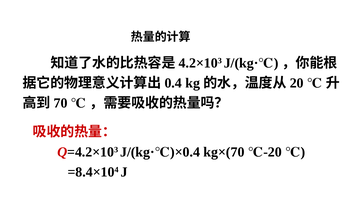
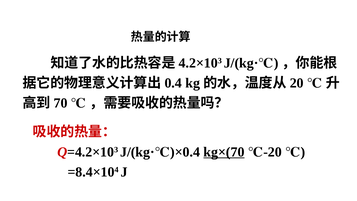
kg×(70 underline: none -> present
